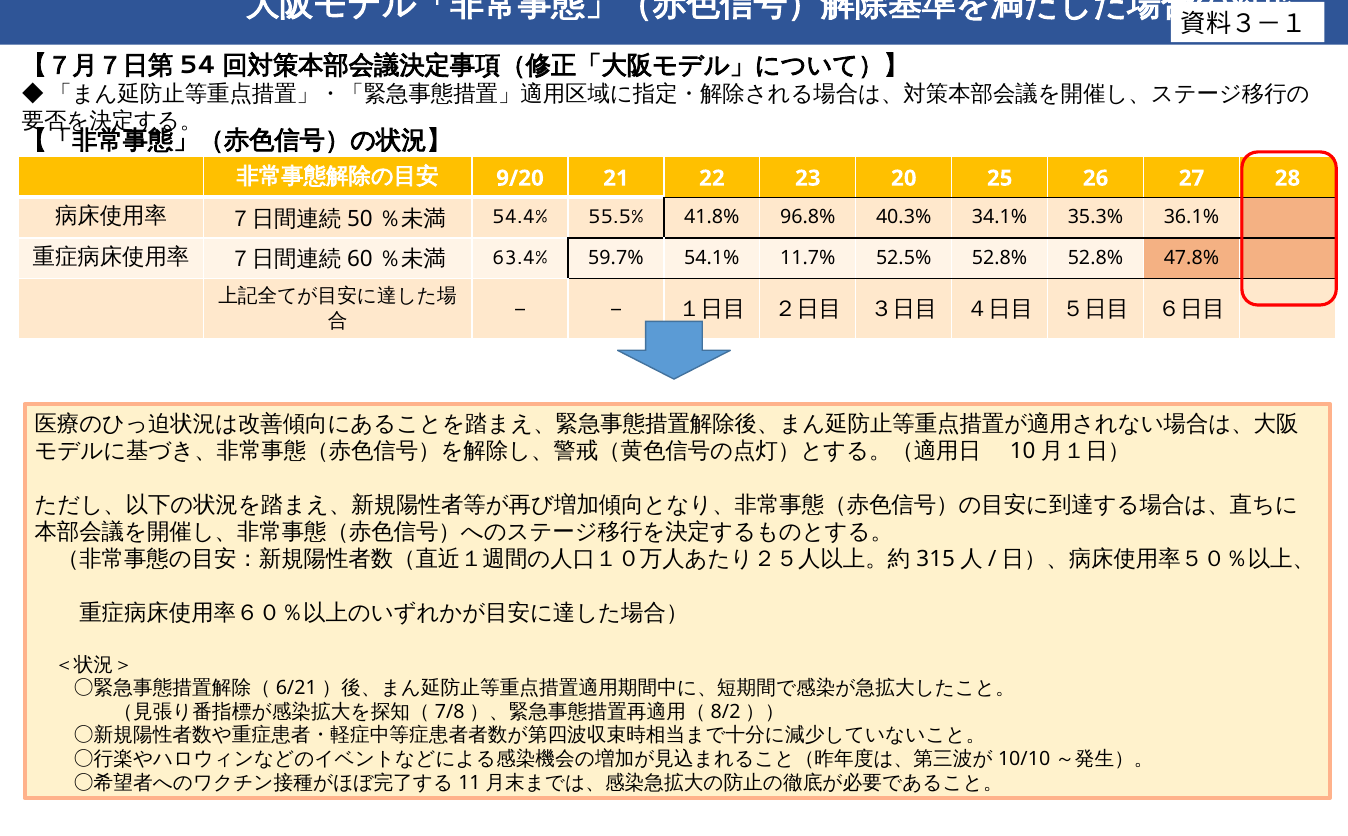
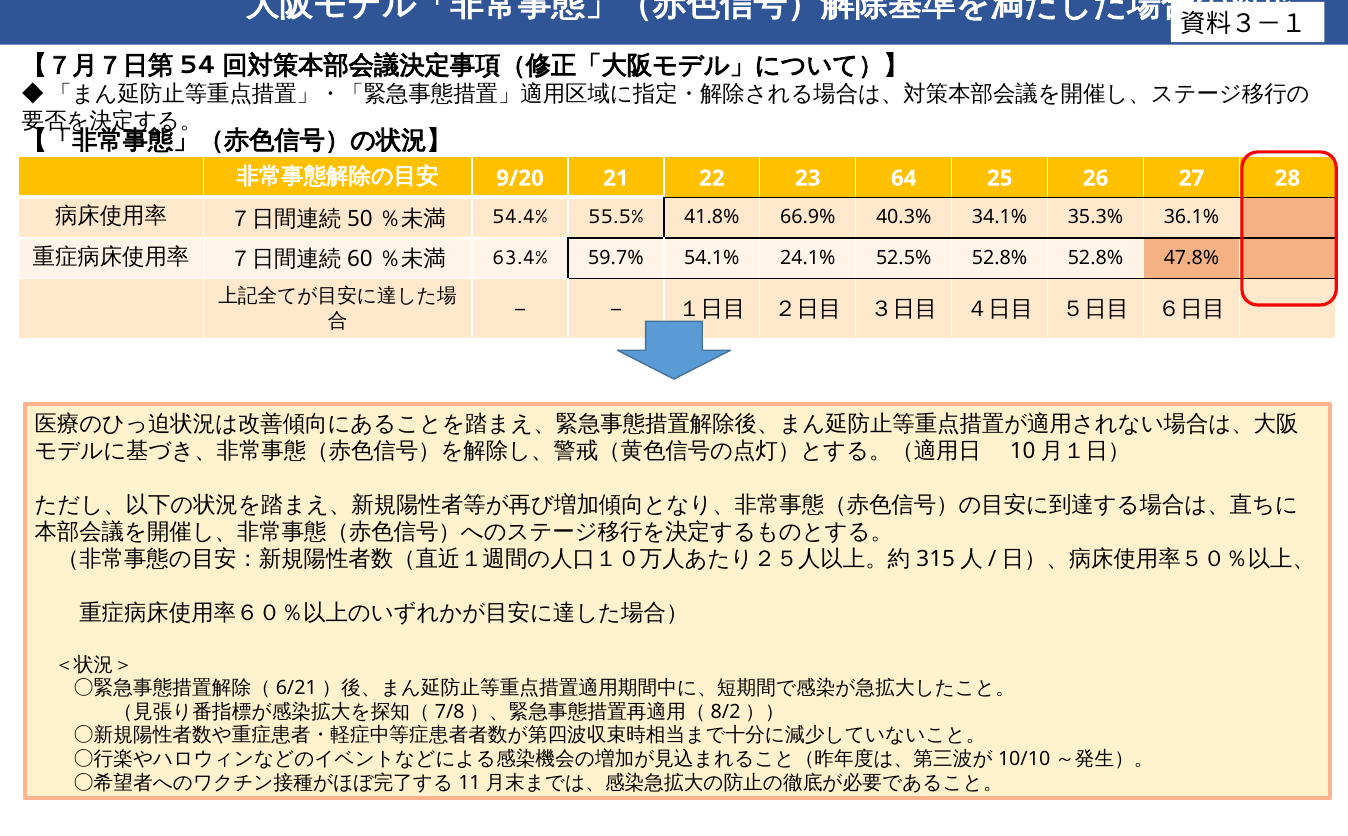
20: 20 -> 64
96.8%: 96.8% -> 66.9%
11.7%: 11.7% -> 24.1%
